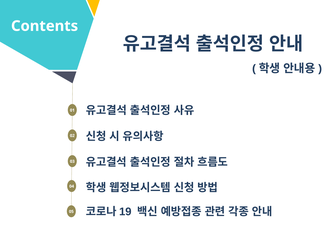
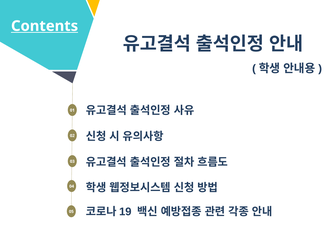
Contents underline: none -> present
